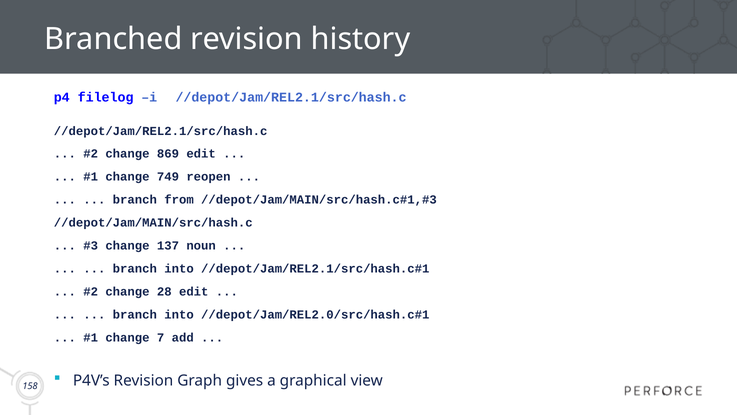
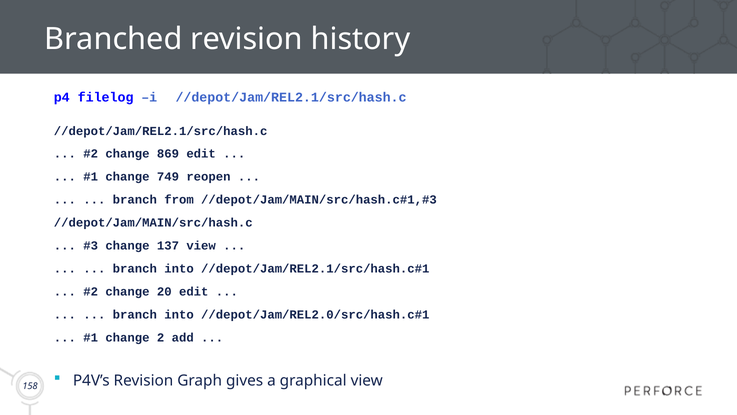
137 noun: noun -> view
28: 28 -> 20
7: 7 -> 2
